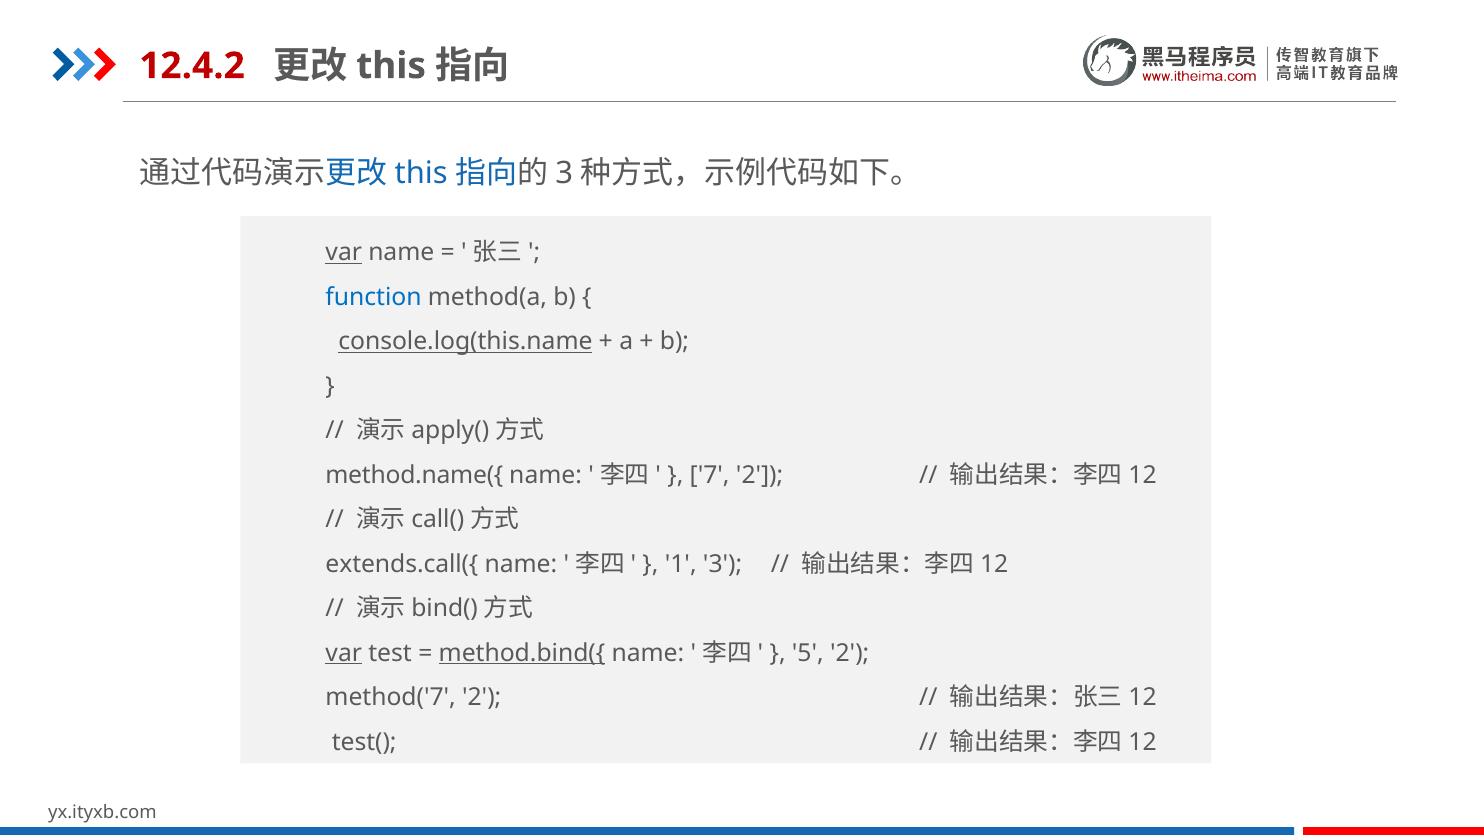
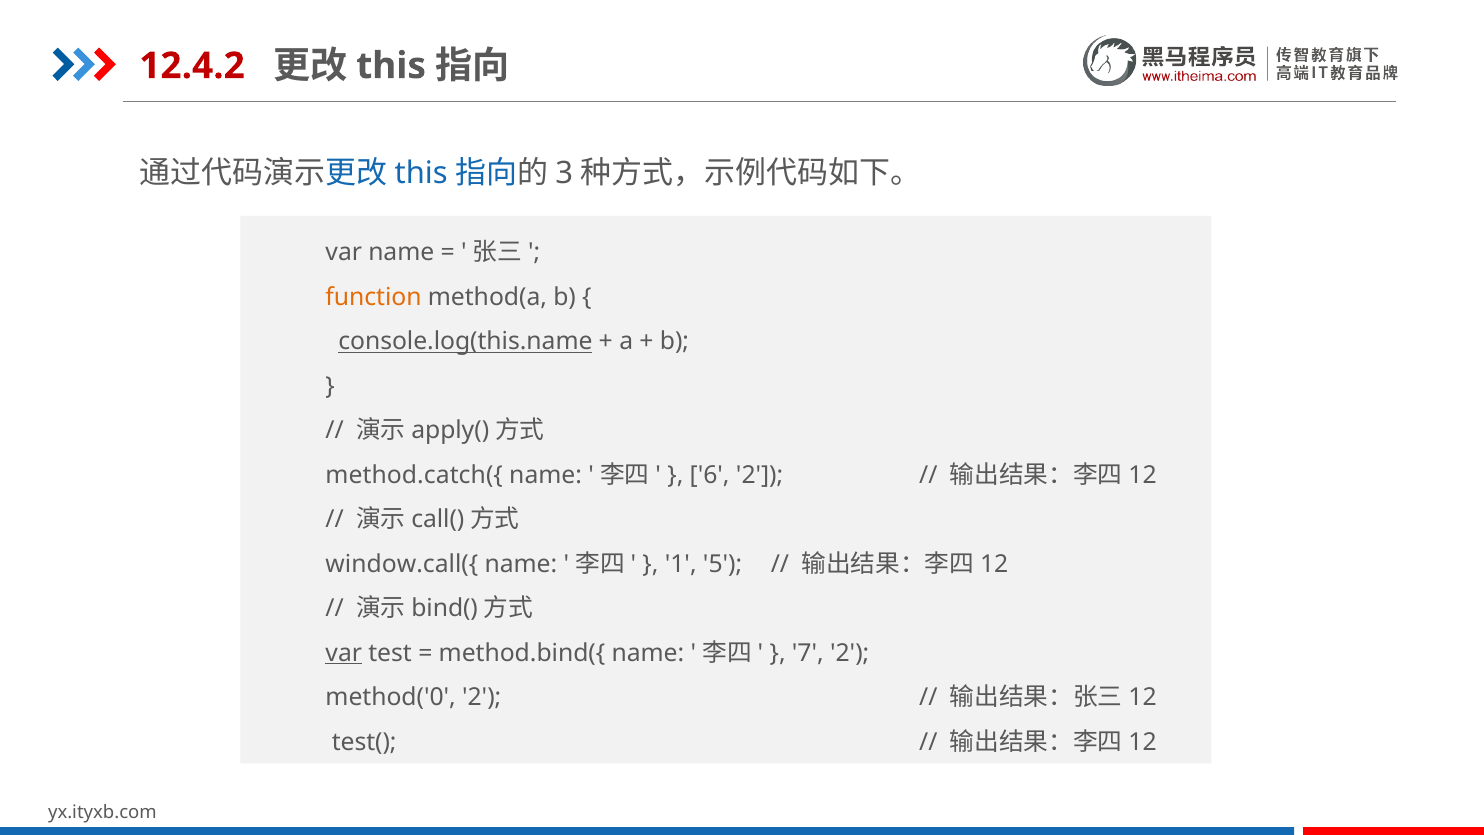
var at (344, 253) underline: present -> none
function colour: blue -> orange
method.name({: method.name({ -> method.catch({
7: 7 -> 6
extends.call({: extends.call({ -> window.call({
1 3: 3 -> 5
method.bind({ underline: present -> none
5: 5 -> 7
method('7: method('7 -> method('0
